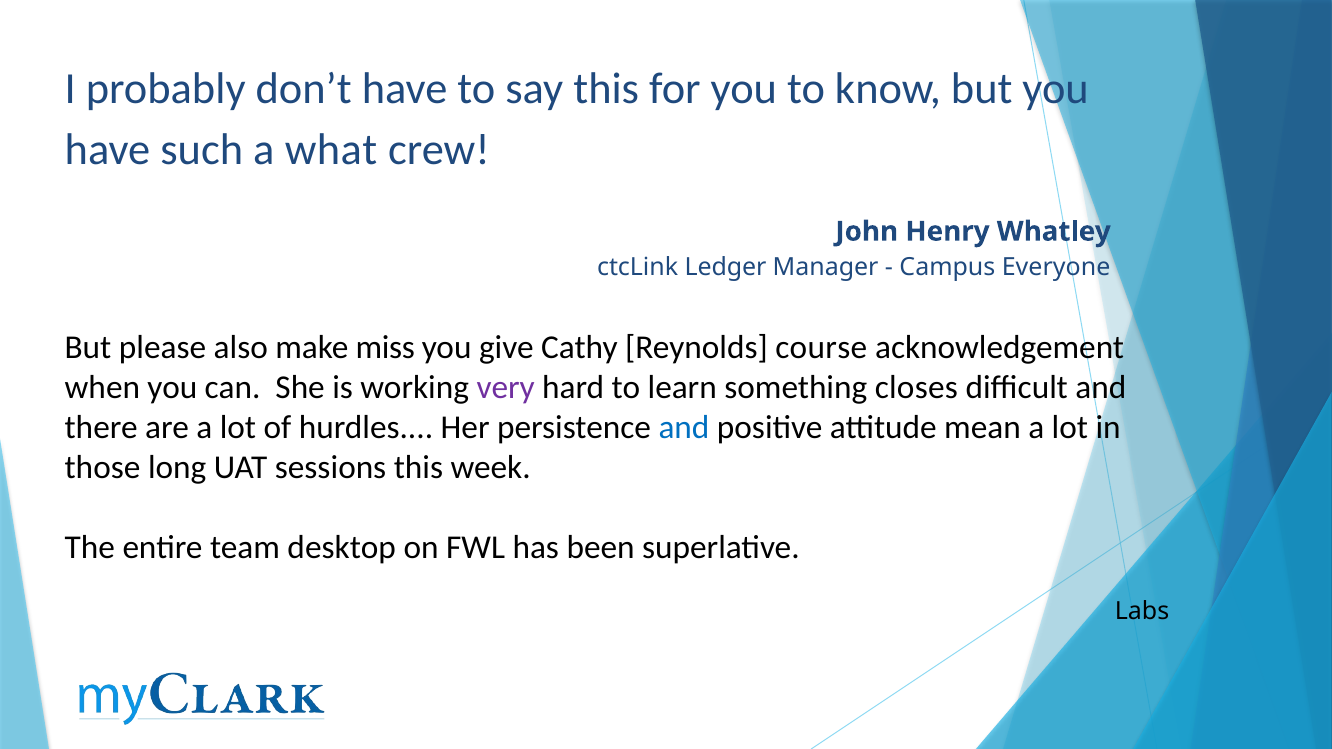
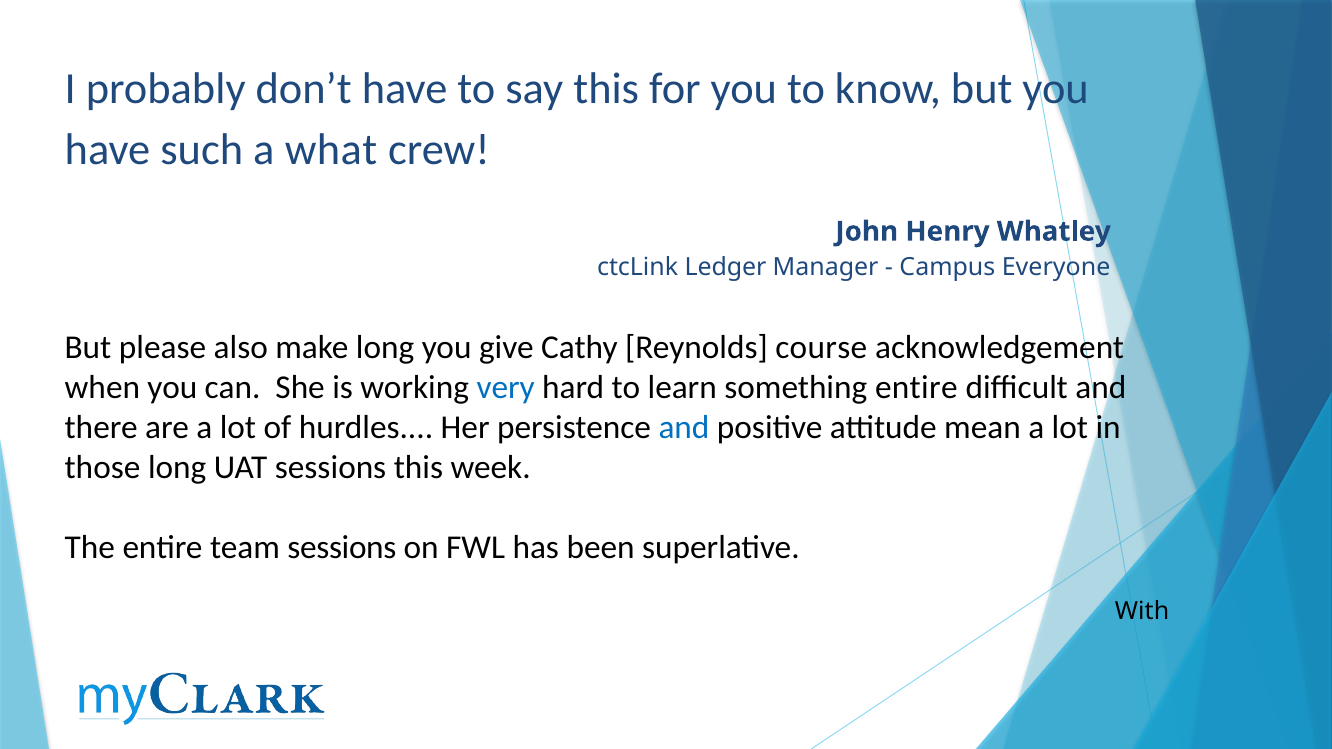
make miss: miss -> long
very colour: purple -> blue
something closes: closes -> entire
team desktop: desktop -> sessions
Labs: Labs -> With
